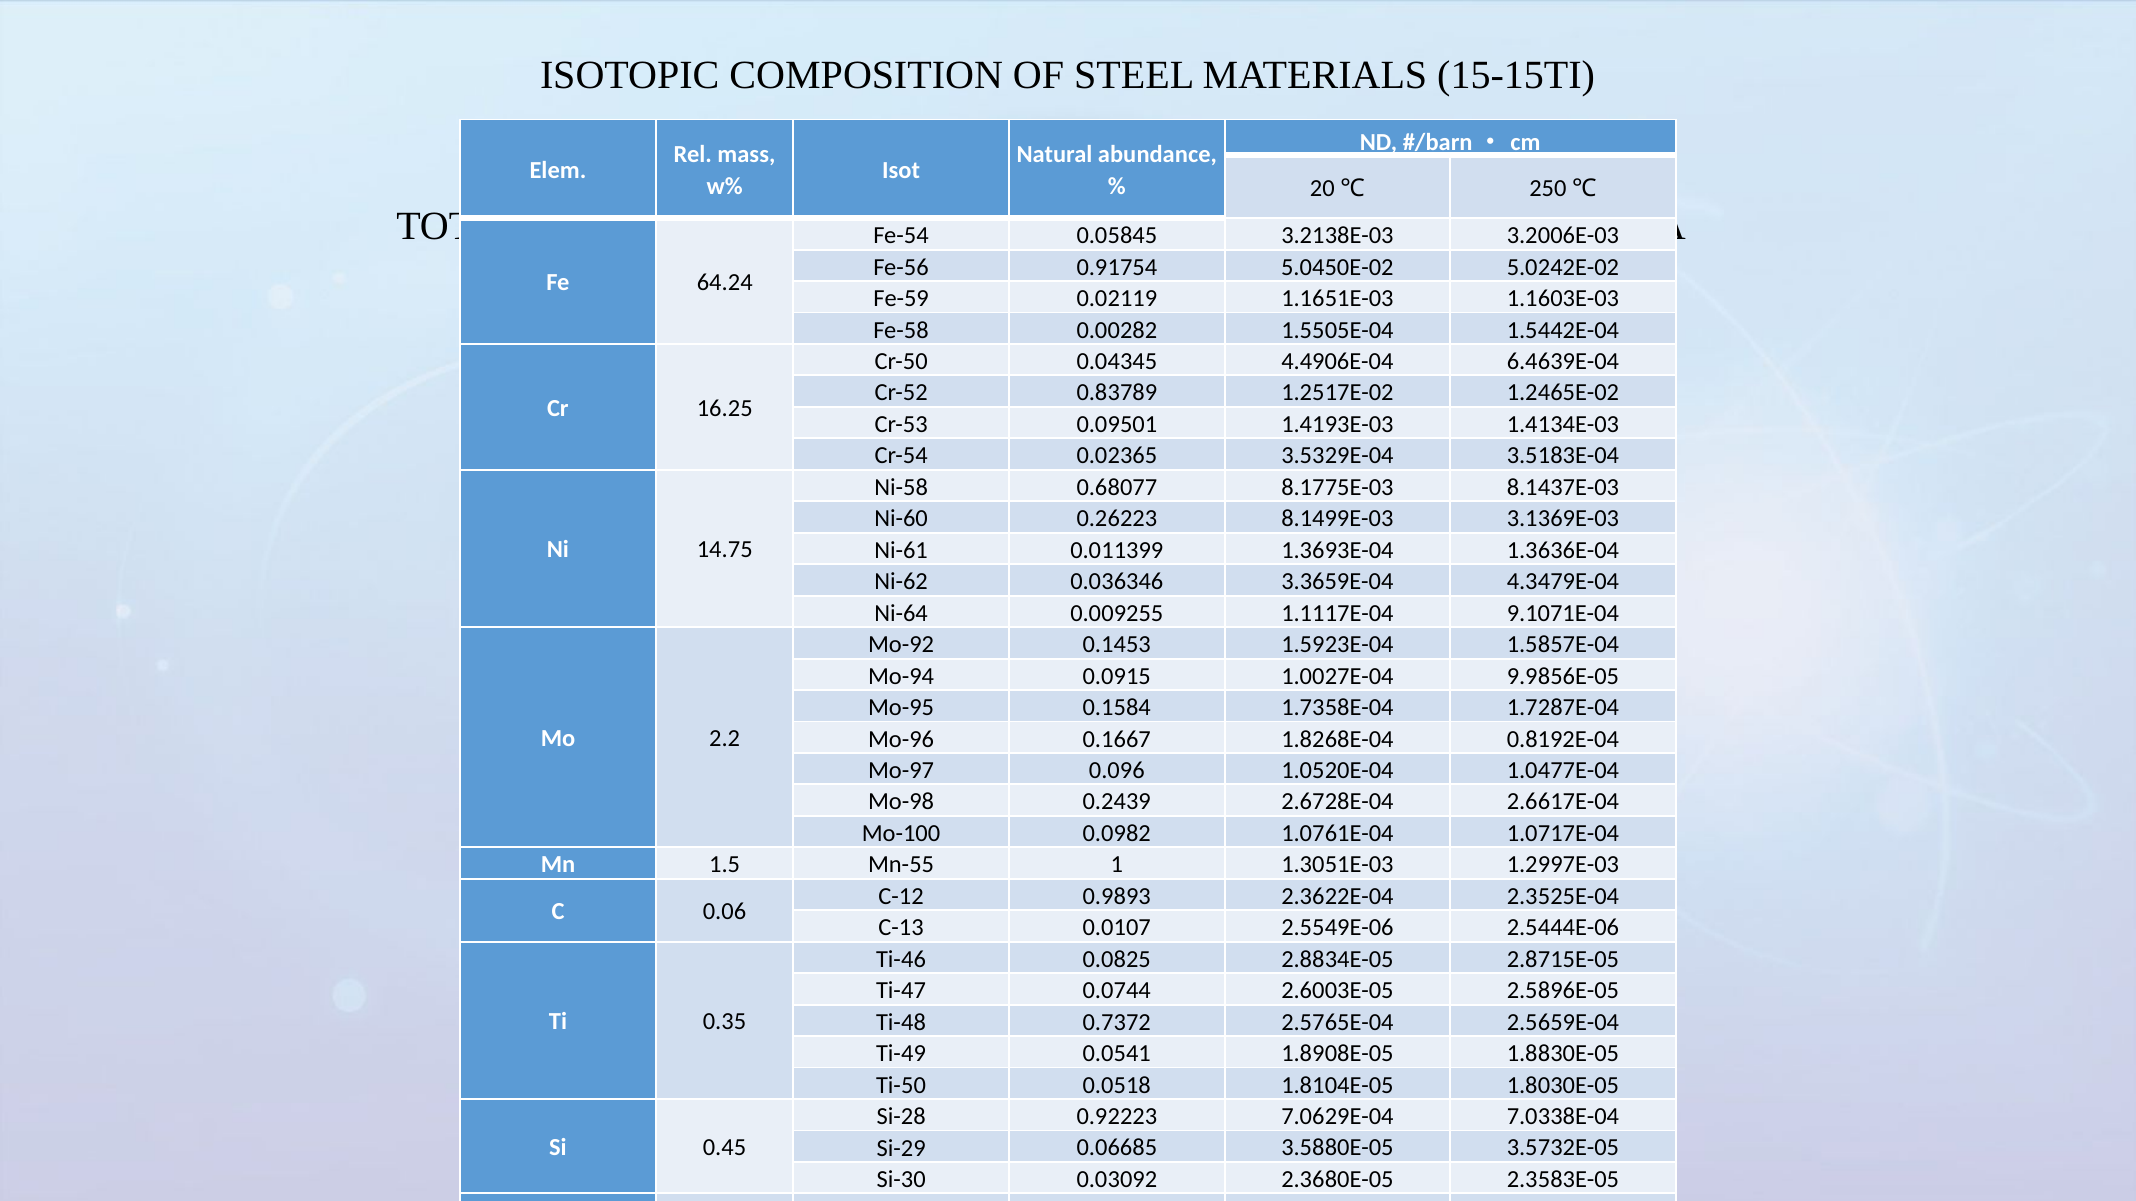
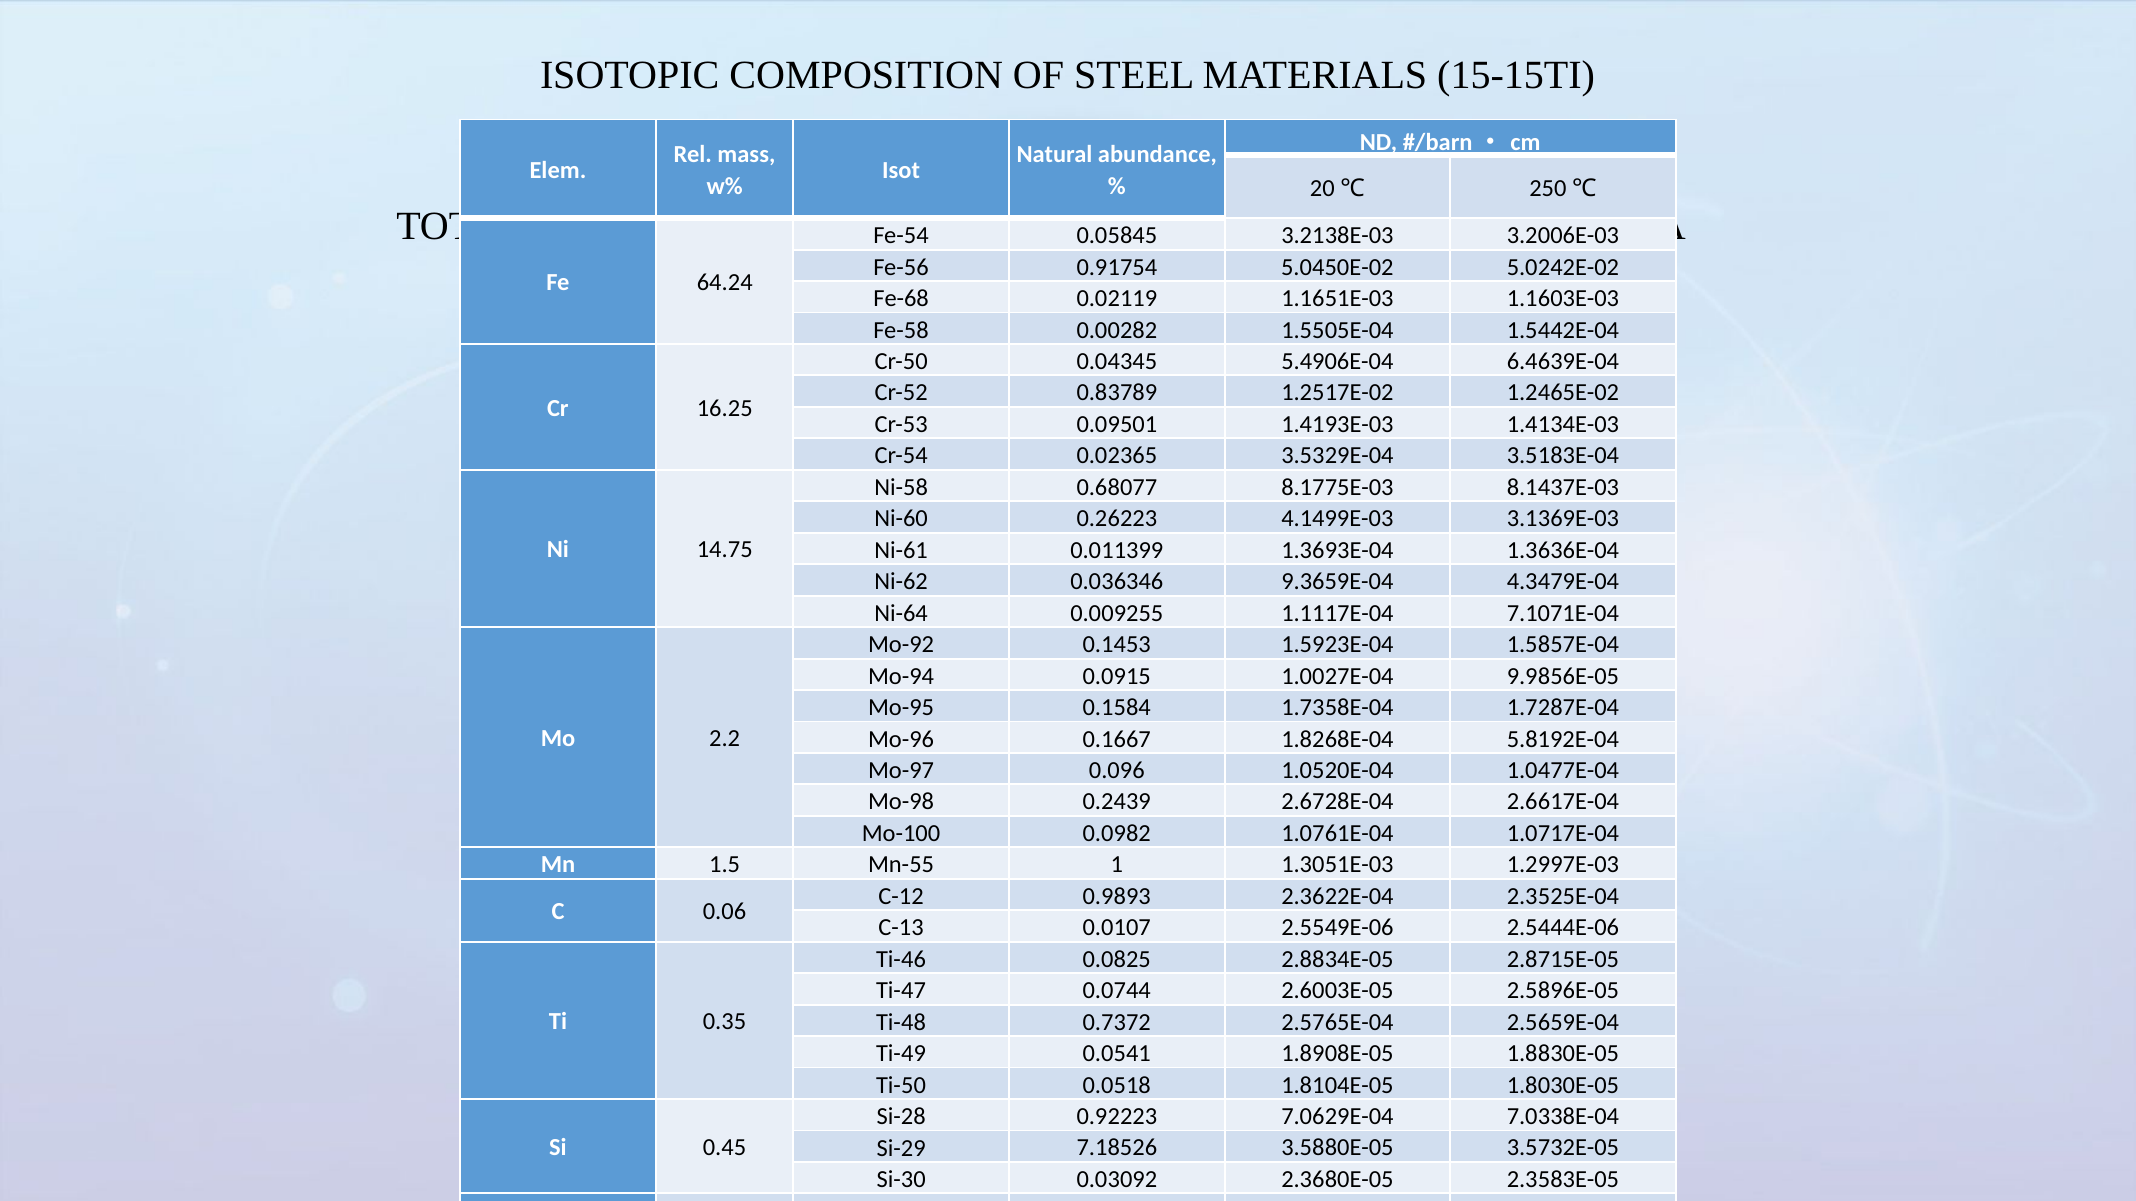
Fe-59: Fe-59 -> Fe-68
4.4906E-04: 4.4906E-04 -> 5.4906E-04
8.1499E-03: 8.1499E-03 -> 4.1499E-03
3.3659E-04: 3.3659E-04 -> 9.3659E-04
9.1071E-04: 9.1071E-04 -> 7.1071E-04
0.8192E-04: 0.8192E-04 -> 5.8192E-04
0.06685: 0.06685 -> 7.18526
